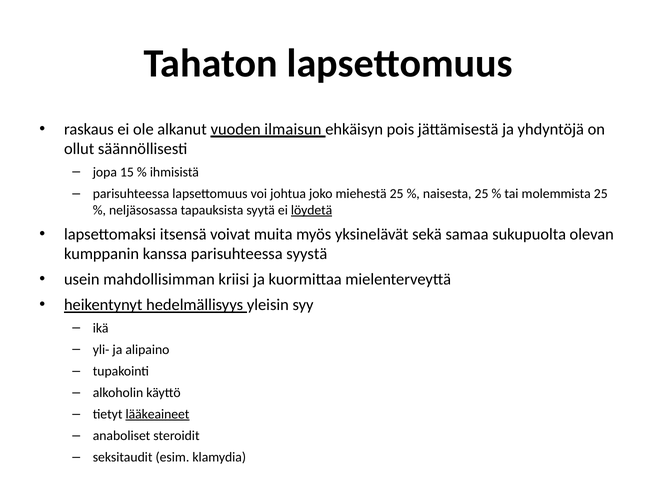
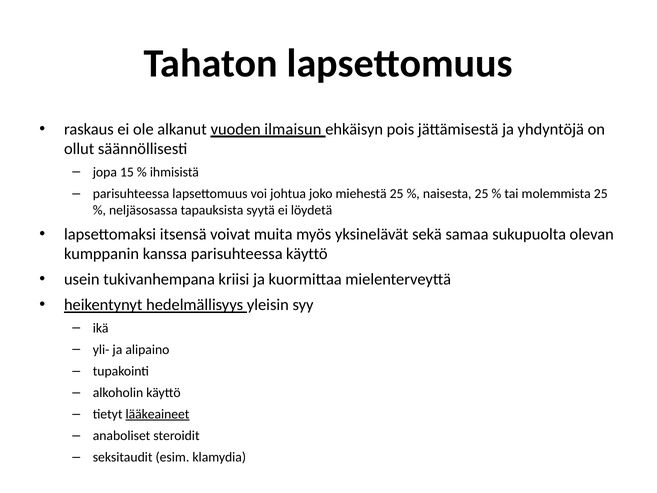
löydetä underline: present -> none
parisuhteessa syystä: syystä -> käyttö
mahdollisimman: mahdollisimman -> tukivanhempana
